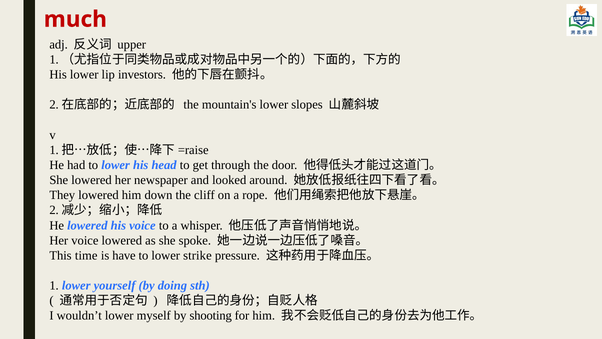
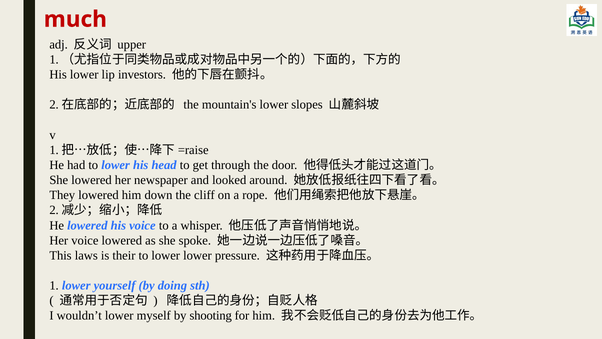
time: time -> laws
have: have -> their
lower strike: strike -> lower
